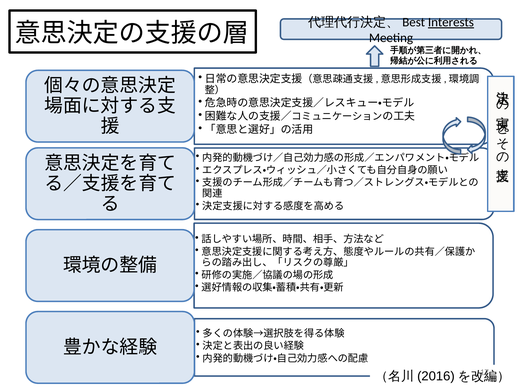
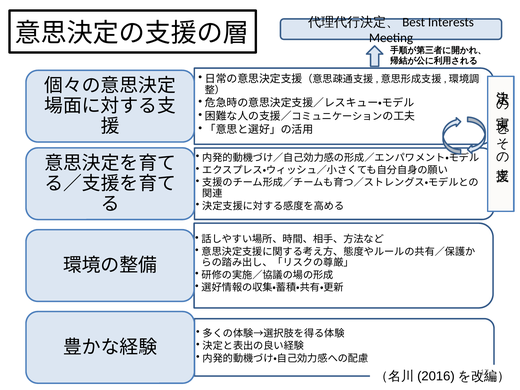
Interests underline: present -> none
